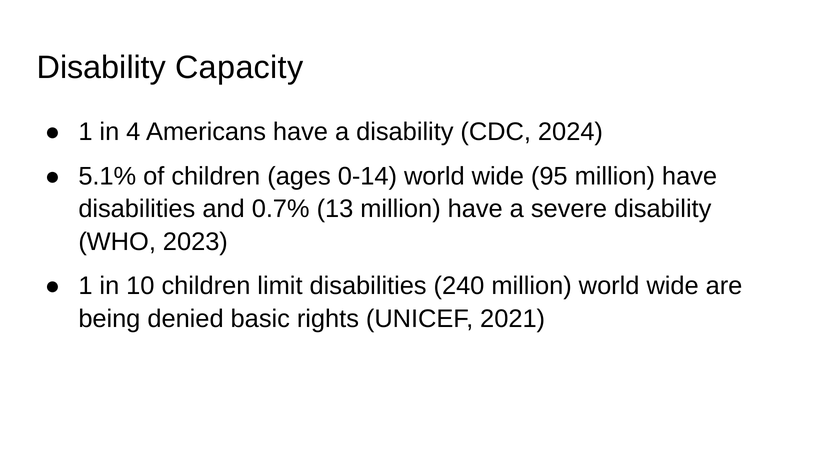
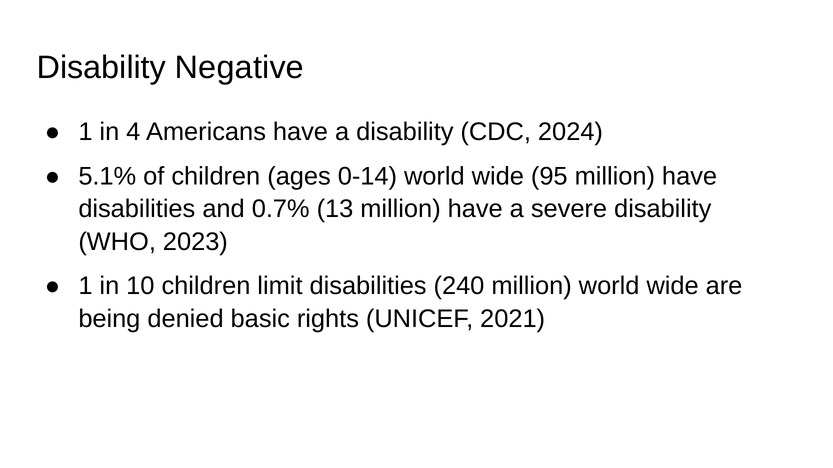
Capacity: Capacity -> Negative
